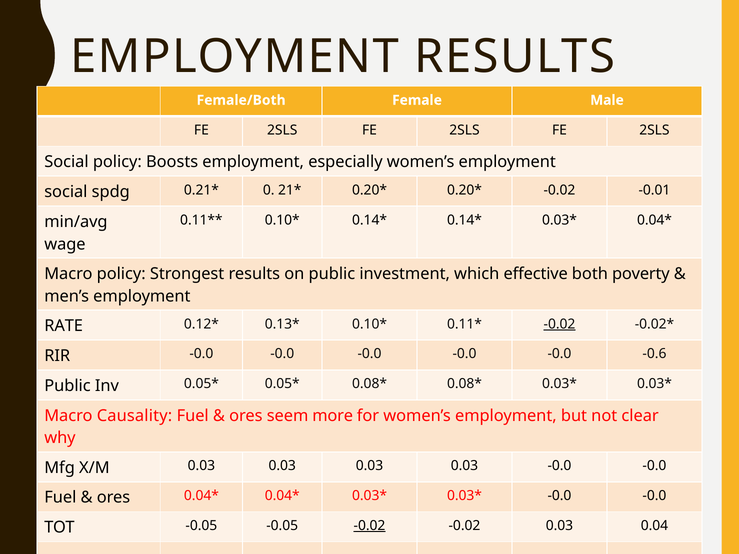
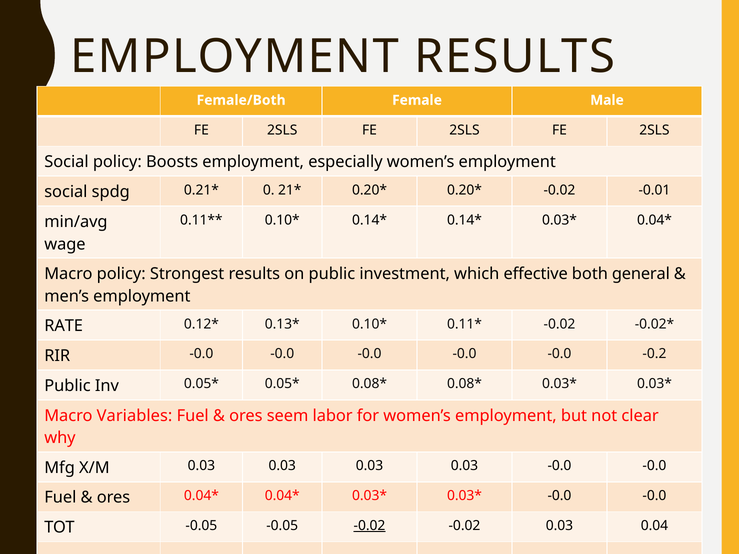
poverty: poverty -> general
-0.02 at (559, 324) underline: present -> none
-0.6: -0.6 -> -0.2
Causality: Causality -> Variables
more: more -> labor
